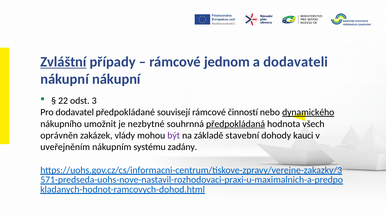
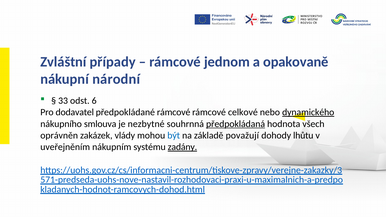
Zvláštní underline: present -> none
dodavateli: dodavateli -> opakovaně
nákupní nákupní: nákupní -> národní
22: 22 -> 33
3: 3 -> 6
předpokládané souvisejí: souvisejí -> rámcové
činností: činností -> celkové
umožnit: umožnit -> smlouva
být colour: purple -> blue
stavební: stavební -> považují
kauci: kauci -> lhůtu
zadány underline: none -> present
